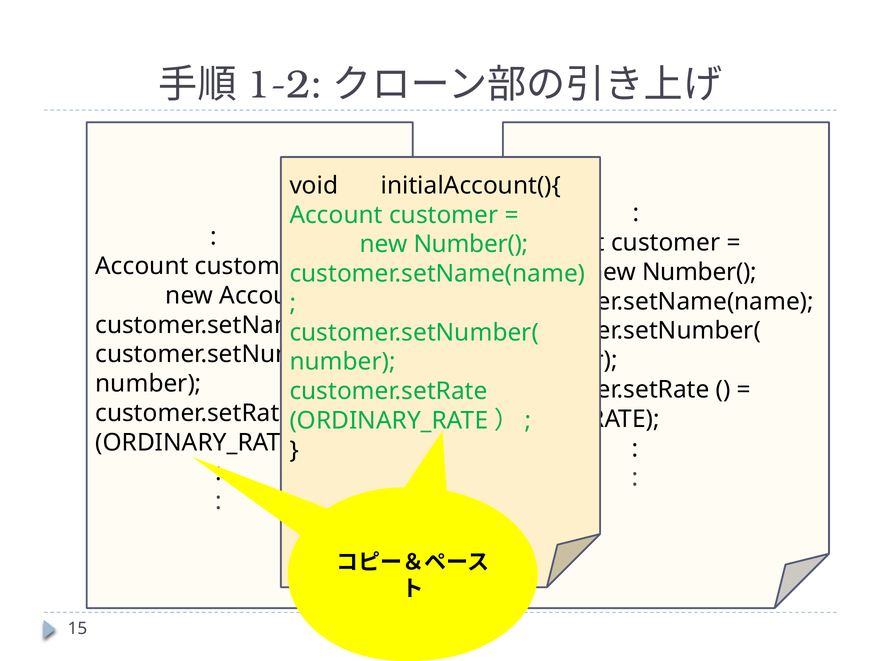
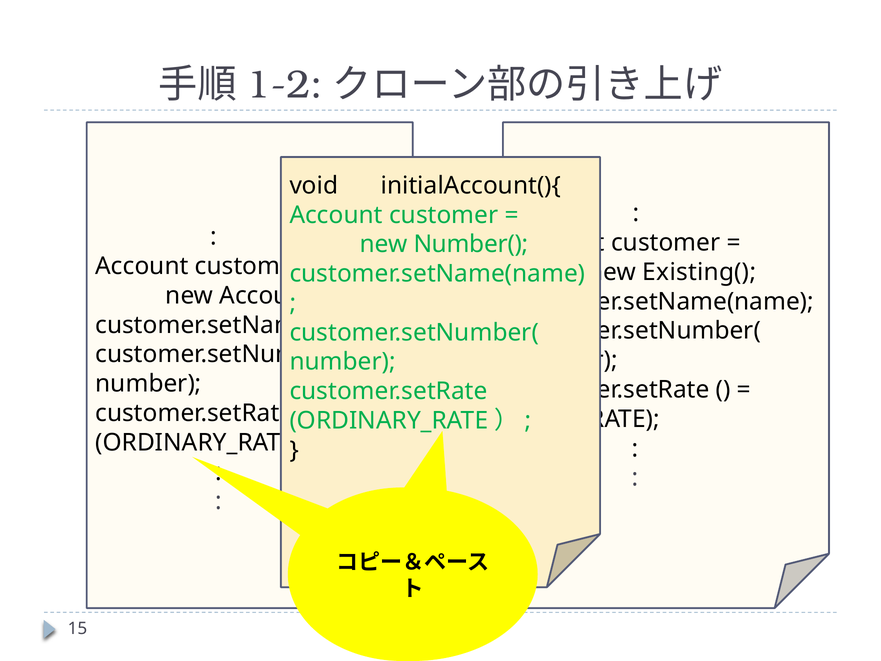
Number( at (700, 272): Number( -> Existing(
